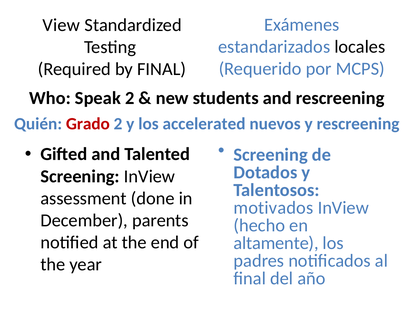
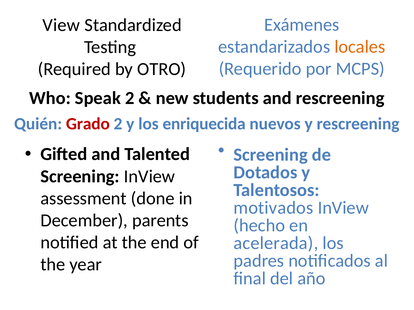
locales colour: black -> orange
by FINAL: FINAL -> OTRO
accelerated: accelerated -> enriquecida
altamente: altamente -> acelerada
